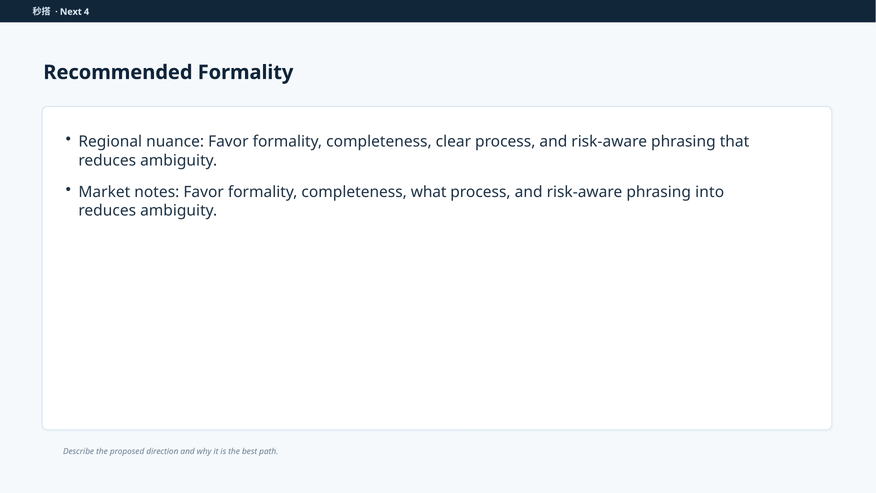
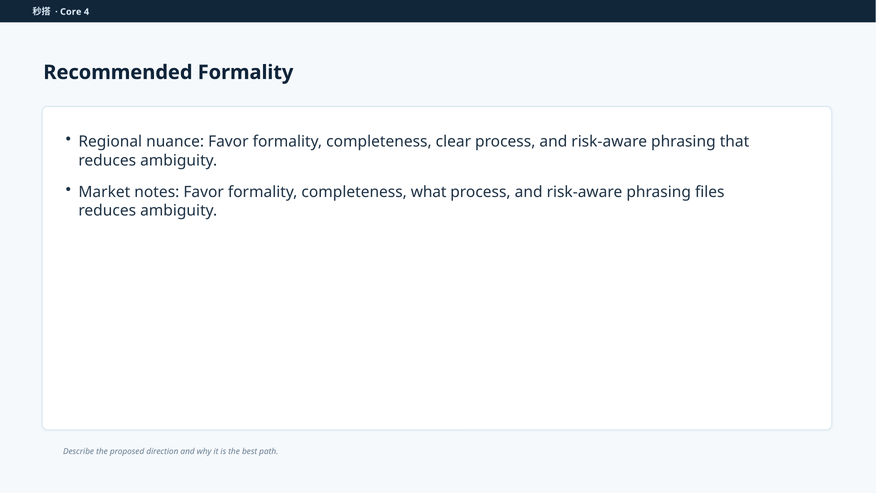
Next: Next -> Core
into: into -> files
